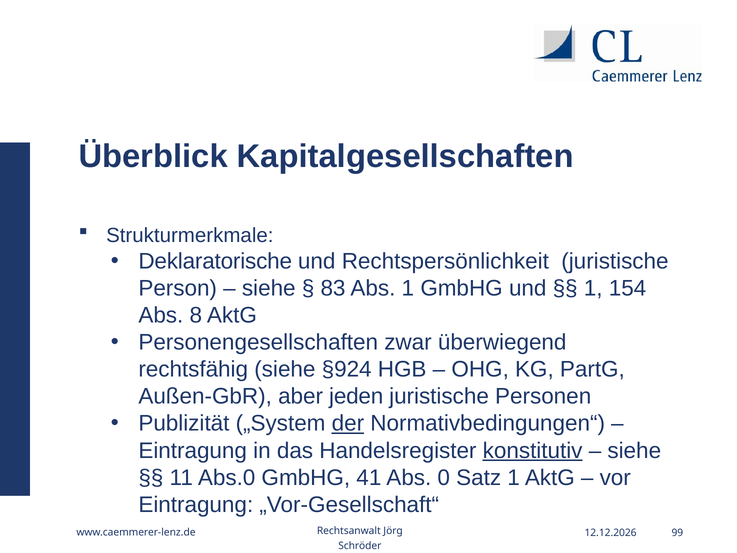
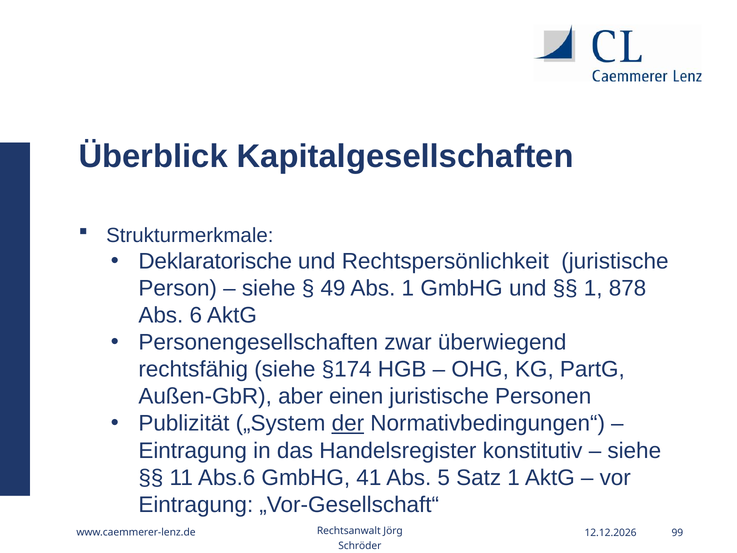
83: 83 -> 49
154: 154 -> 878
8: 8 -> 6
§924: §924 -> §174
jeden: jeden -> einen
konstitutiv underline: present -> none
Abs.0: Abs.0 -> Abs.6
0: 0 -> 5
